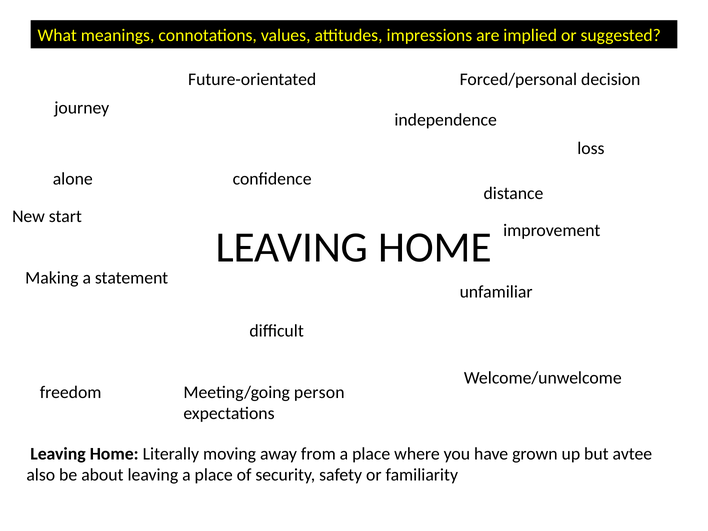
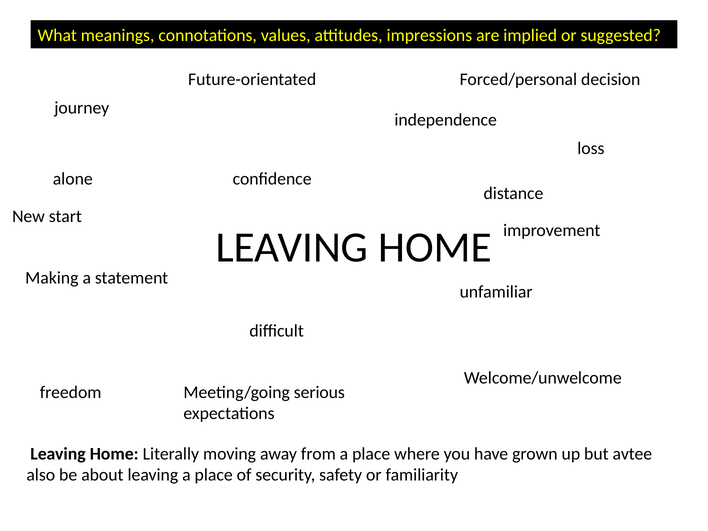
person: person -> serious
